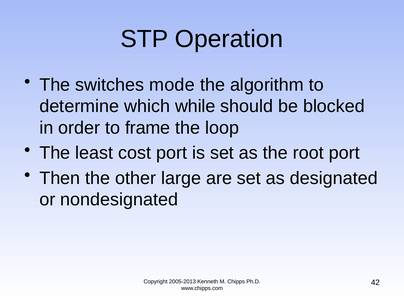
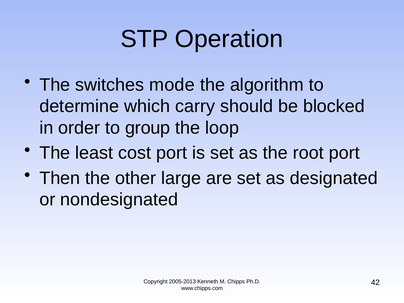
while: while -> carry
frame: frame -> group
